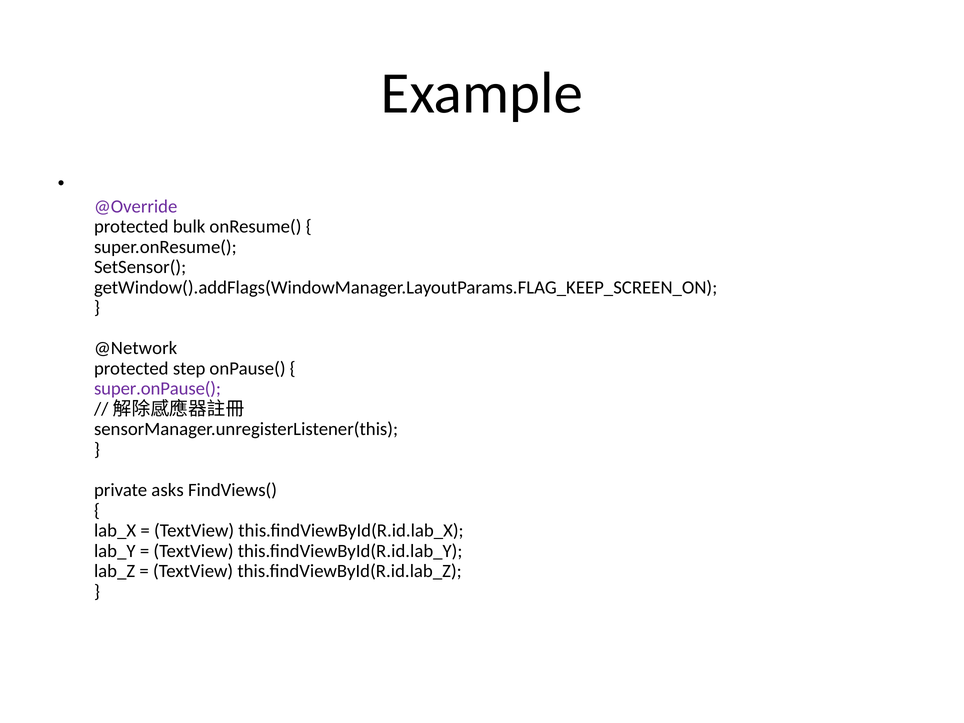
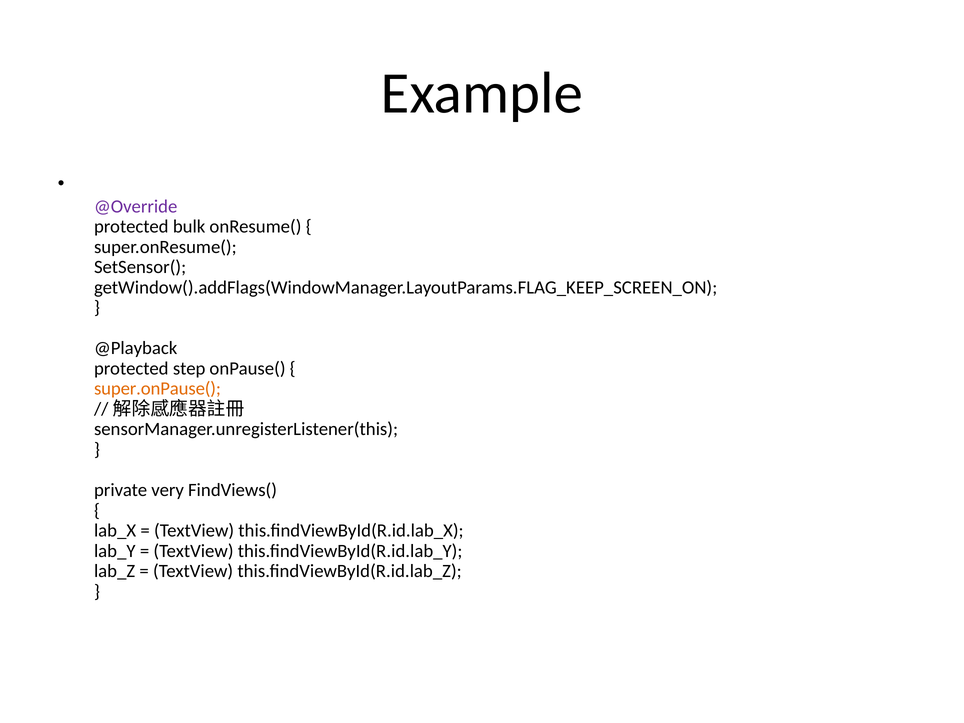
@Network: @Network -> @Playback
super.onPause( colour: purple -> orange
asks: asks -> very
